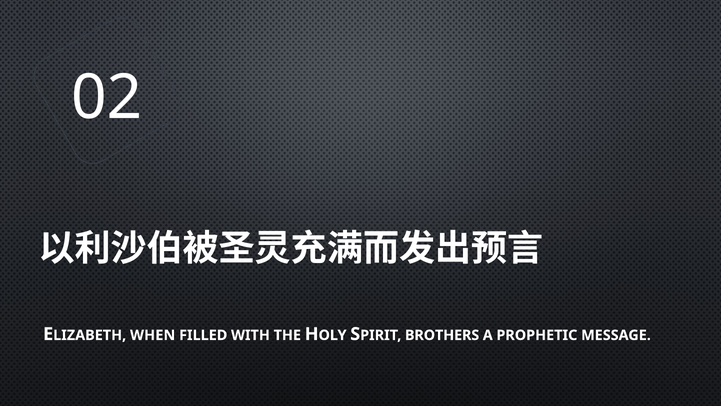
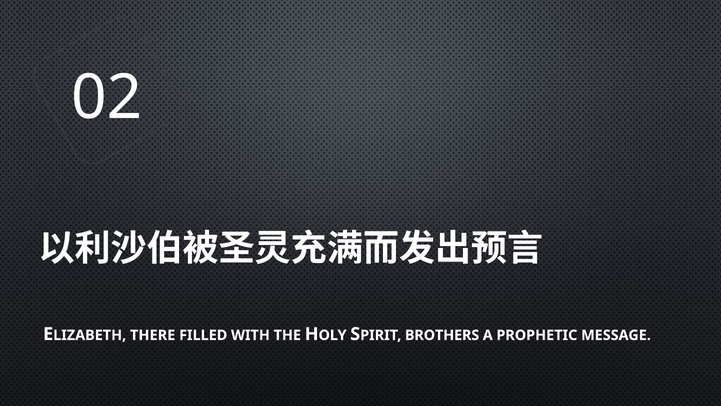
WHEN: WHEN -> THERE
